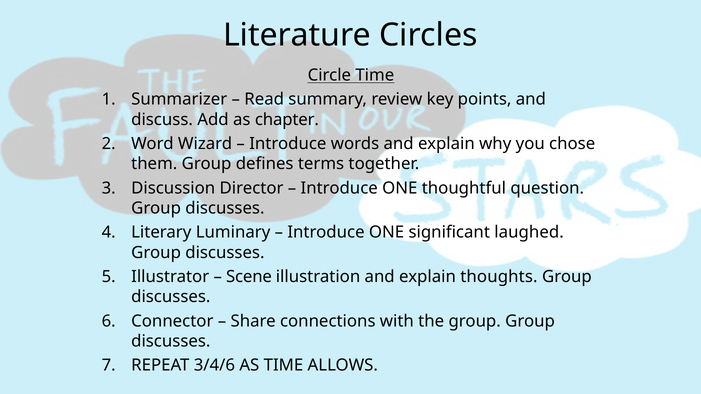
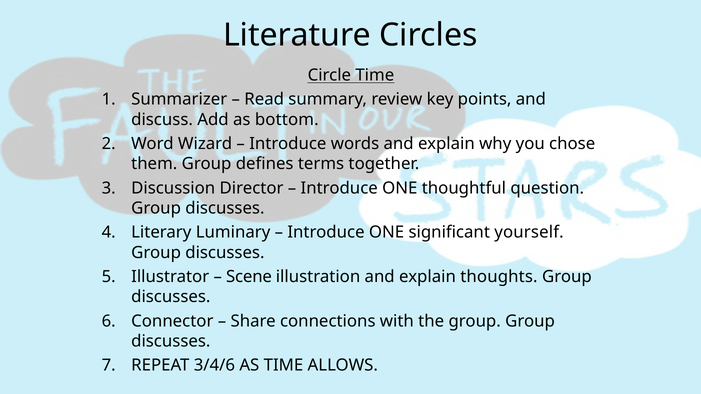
chapter: chapter -> bottom
laughed: laughed -> yourself
